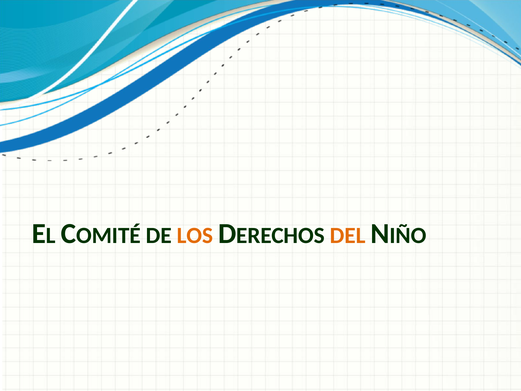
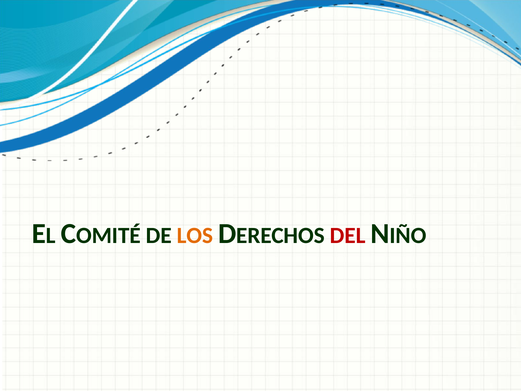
DEL colour: orange -> red
